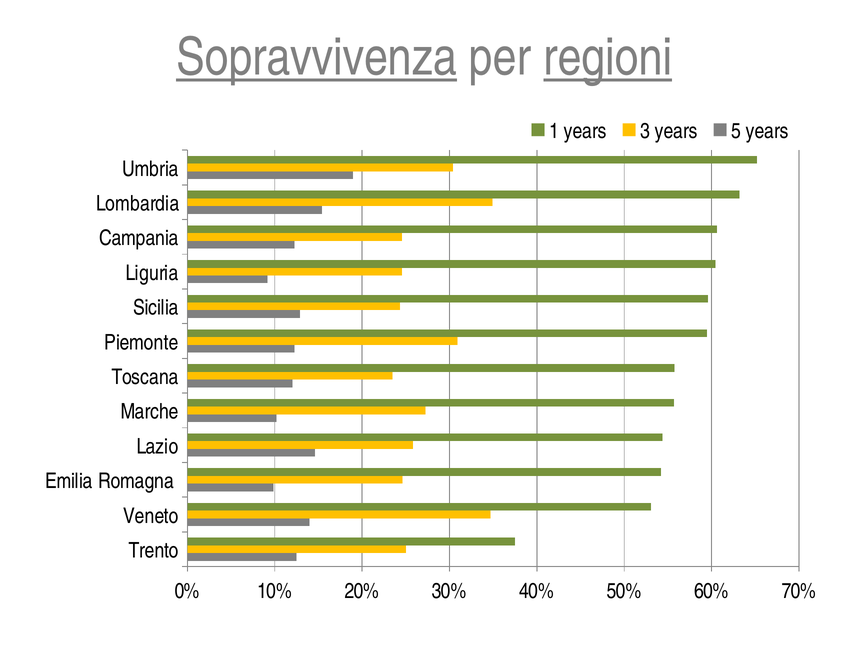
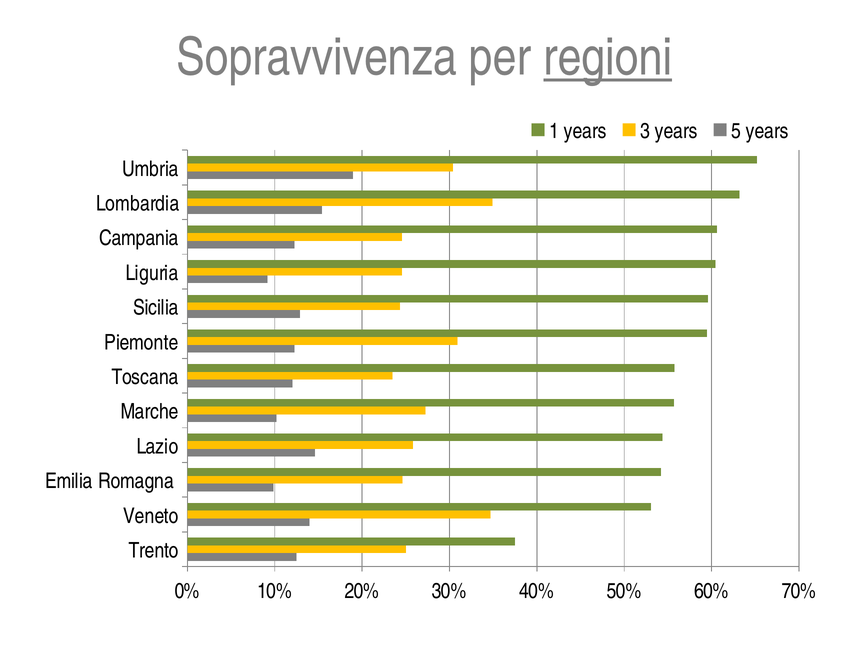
Sopravvivenza underline: present -> none
